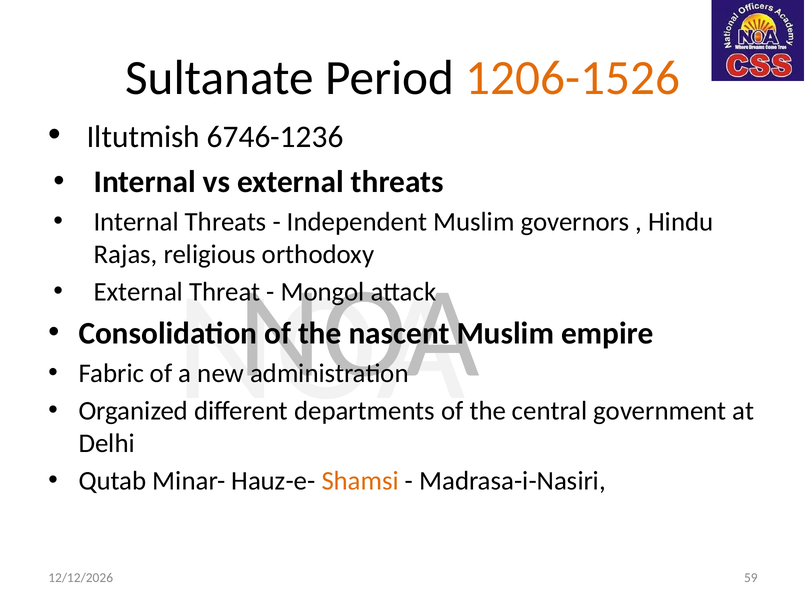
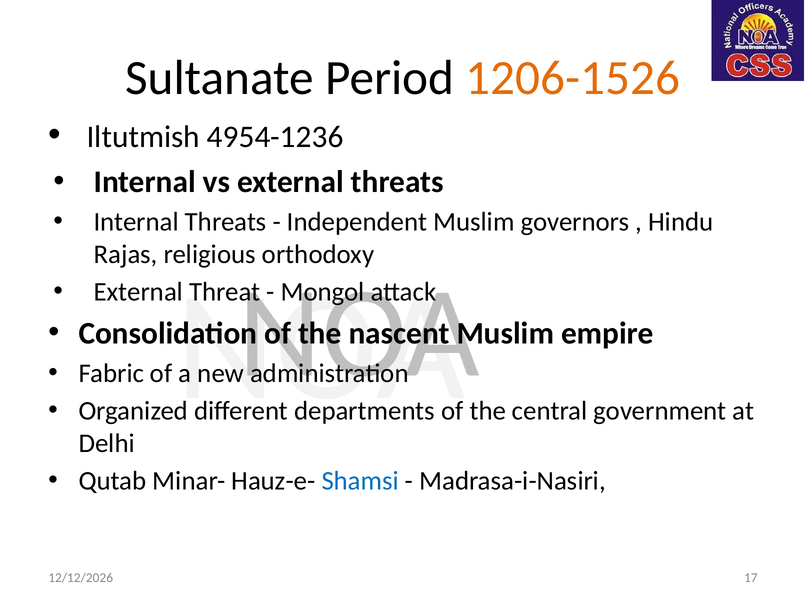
6746-1236: 6746-1236 -> 4954-1236
Shamsi colour: orange -> blue
59: 59 -> 17
